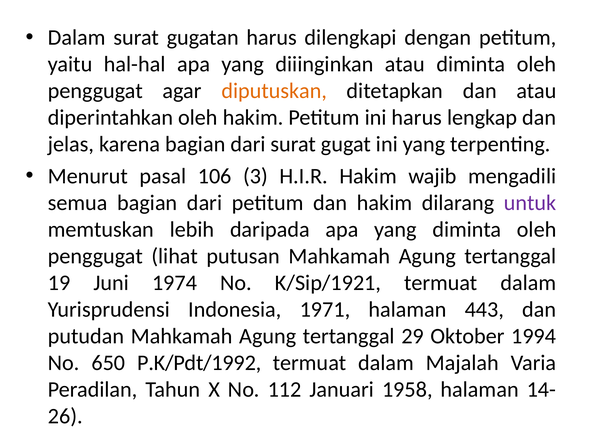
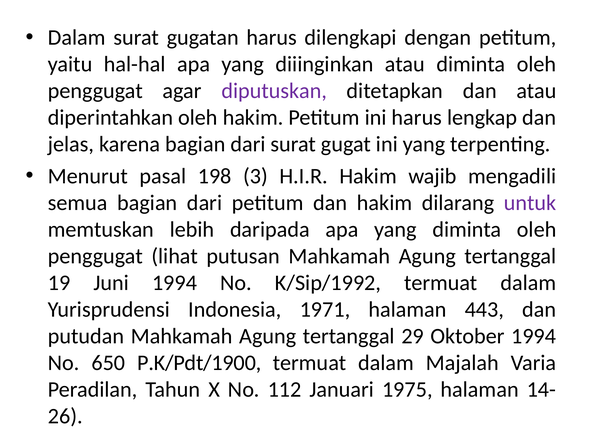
diputuskan colour: orange -> purple
106: 106 -> 198
Juni 1974: 1974 -> 1994
K/Sip/1921: K/Sip/1921 -> K/Sip/1992
P.K/Pdt/1992: P.K/Pdt/1992 -> P.K/Pdt/1900
1958: 1958 -> 1975
